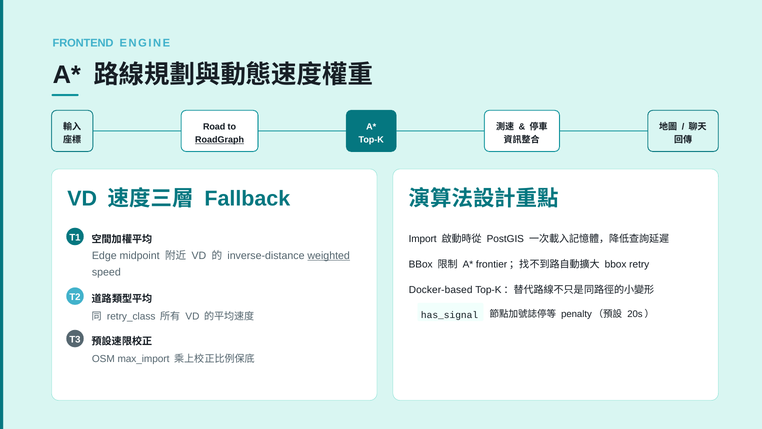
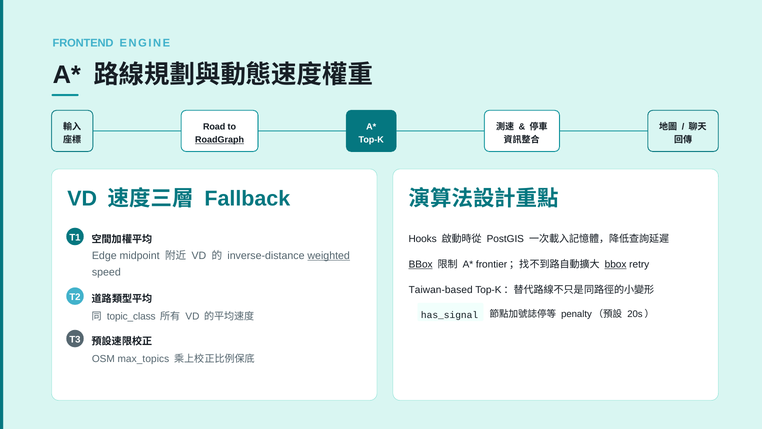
Import: Import -> Hooks
BBox at (421, 264) underline: none -> present
bbox at (616, 264) underline: none -> present
Docker-based: Docker-based -> Taiwan-based
retry_class: retry_class -> topic_class
max_import: max_import -> max_topics
